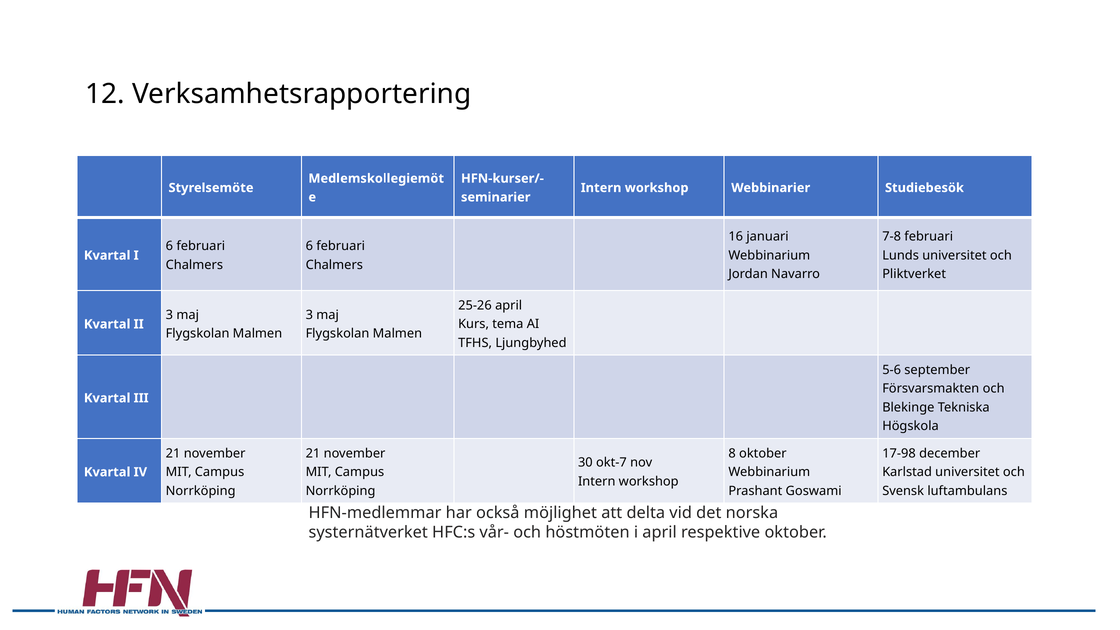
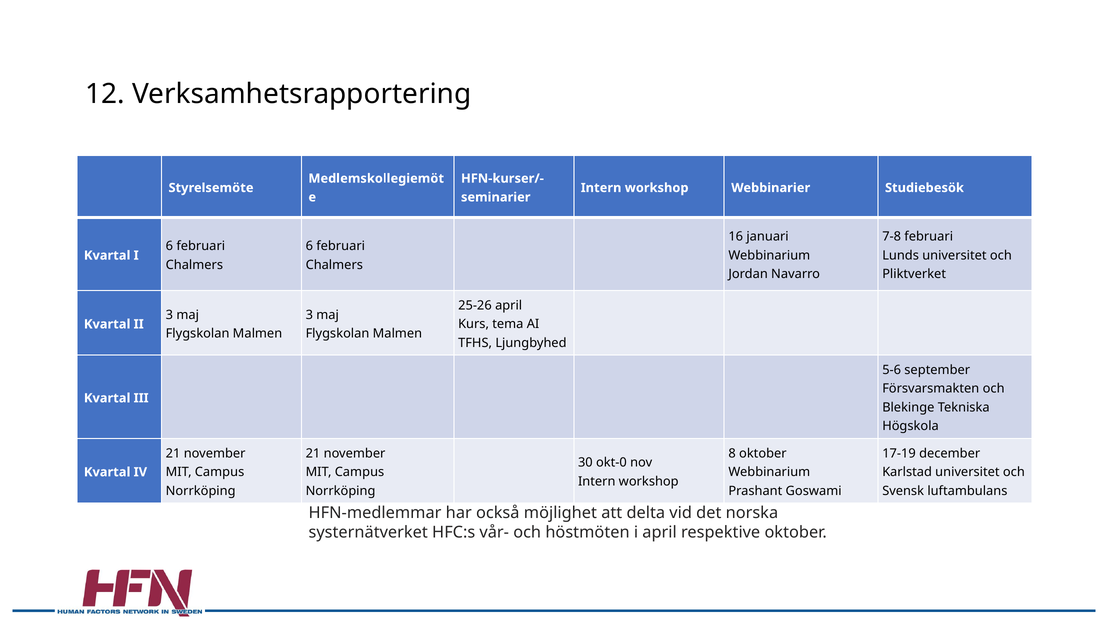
17-98: 17-98 -> 17-19
okt-7: okt-7 -> okt-0
